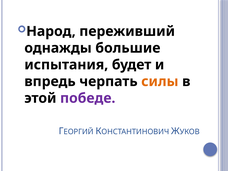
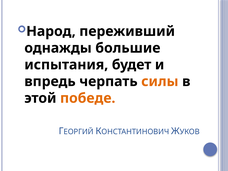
победе colour: purple -> orange
